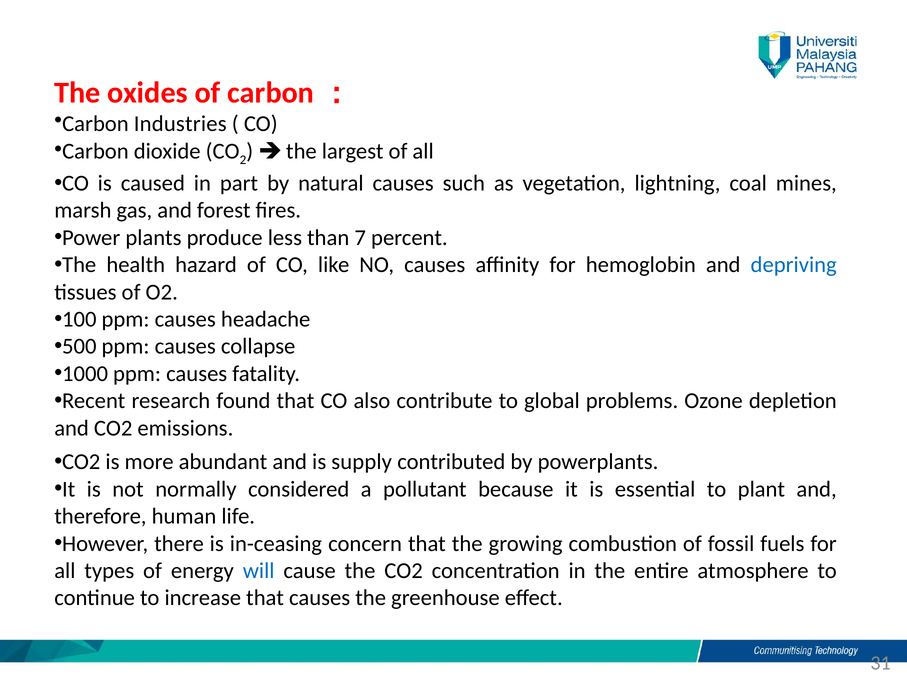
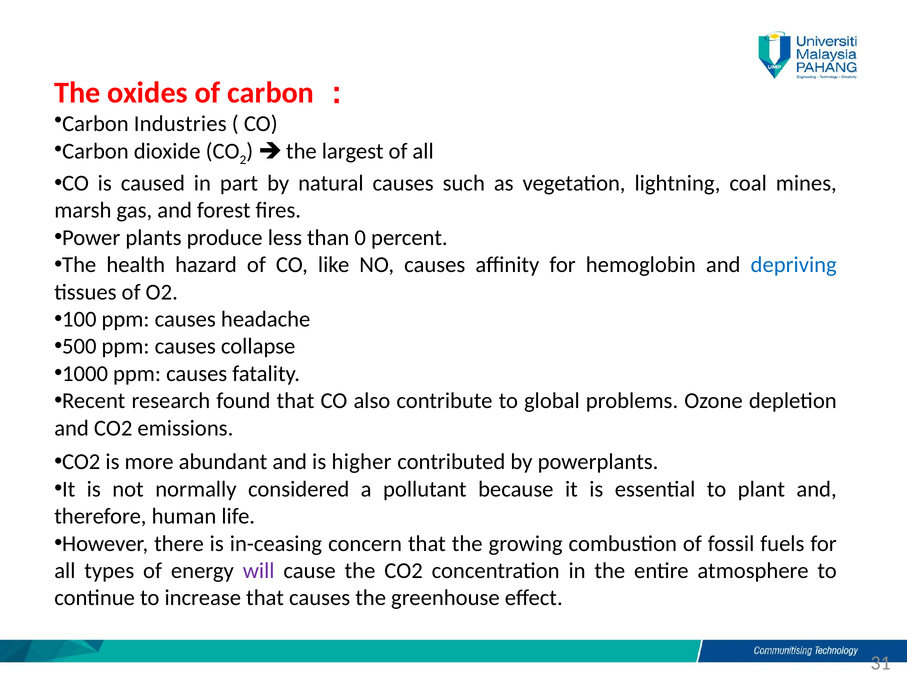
7: 7 -> 0
supply: supply -> higher
will colour: blue -> purple
